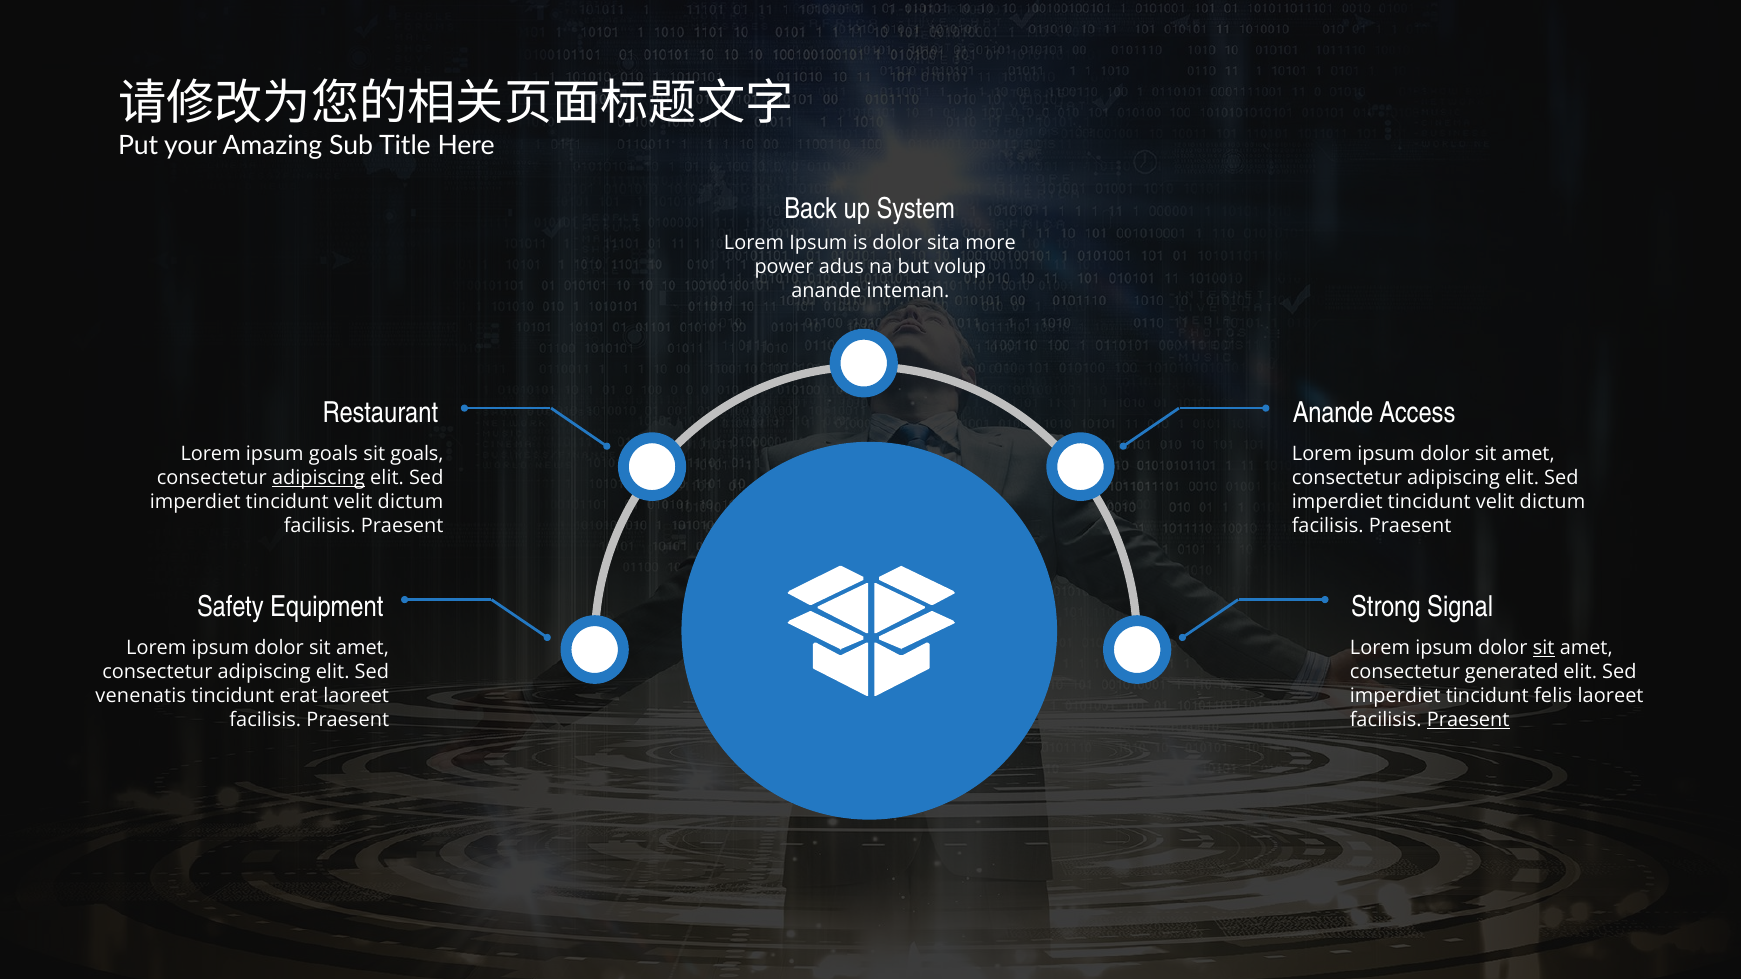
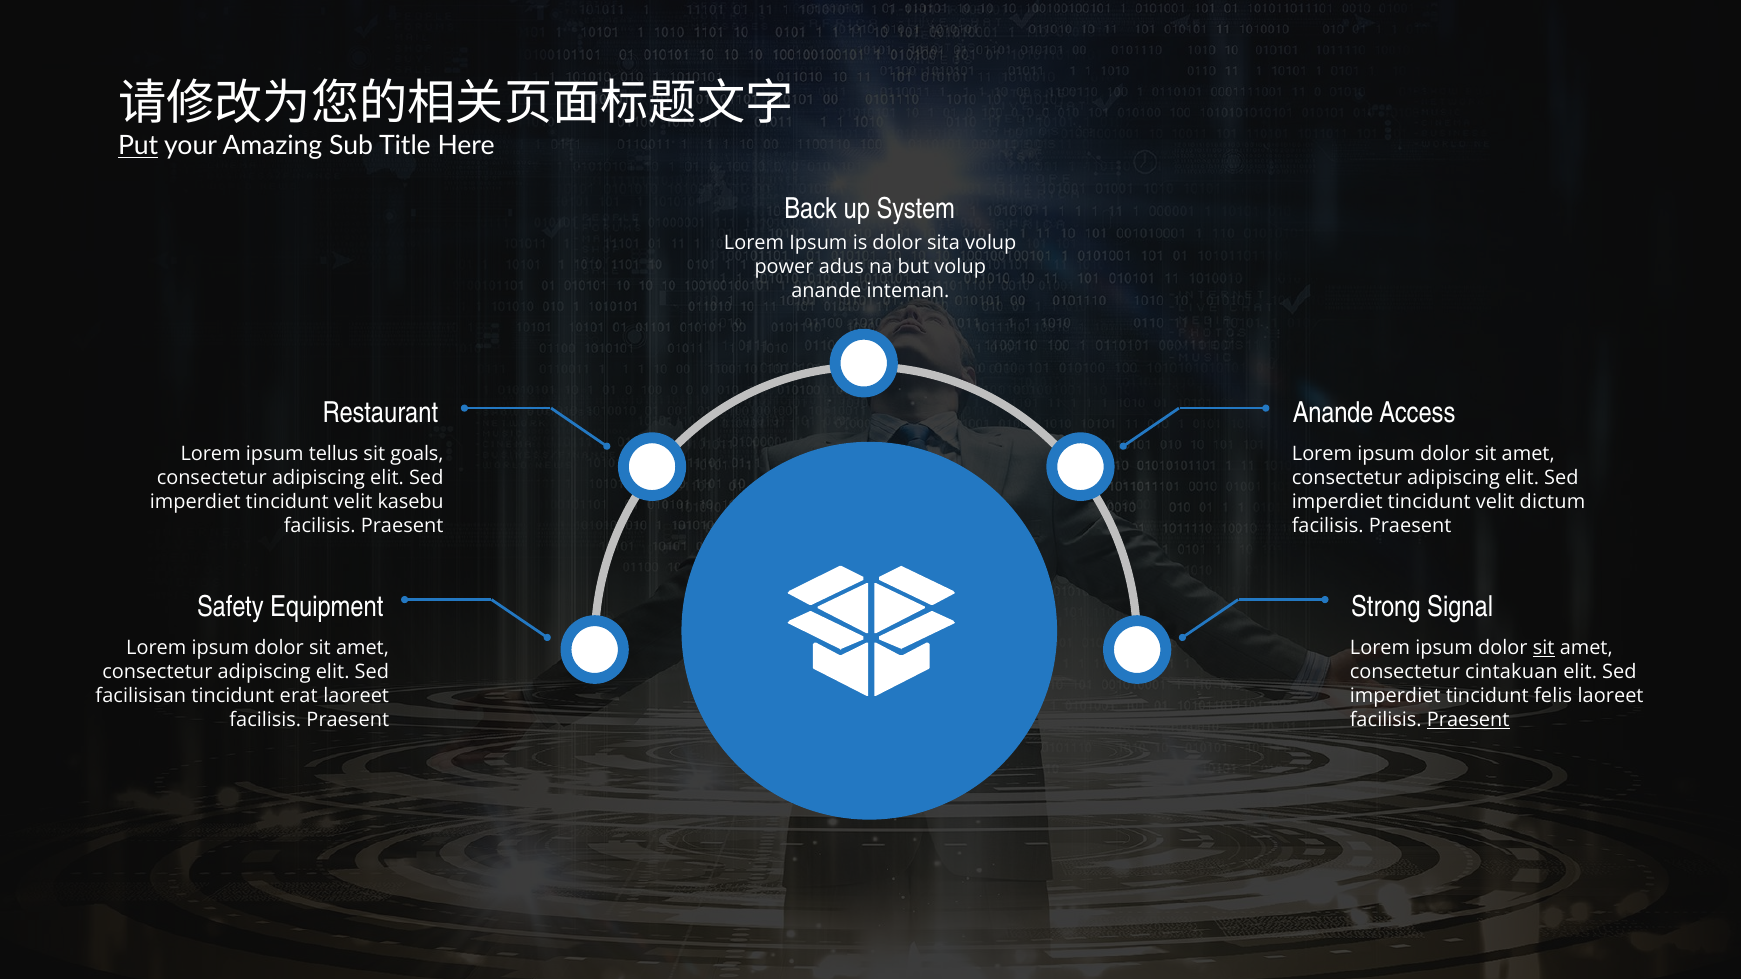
Put underline: none -> present
sita more: more -> volup
ipsum goals: goals -> tellus
adipiscing at (318, 478) underline: present -> none
dictum at (410, 502): dictum -> kasebu
generated: generated -> cintakuan
venenatis: venenatis -> facilisisan
